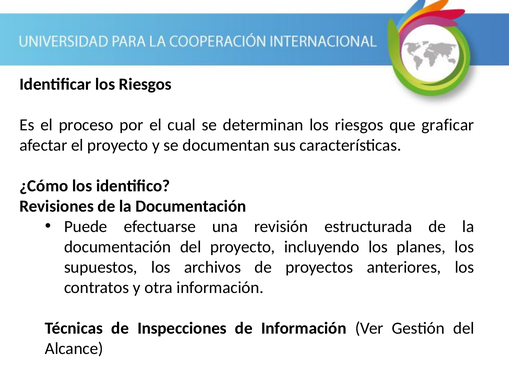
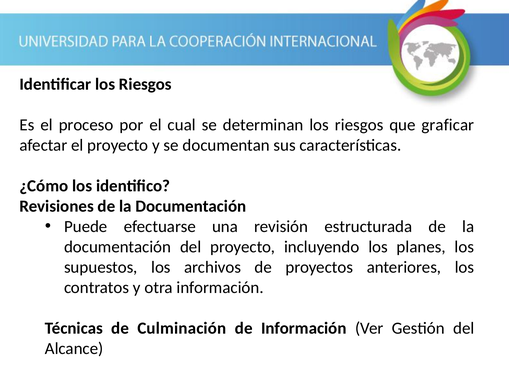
Inspecciones: Inspecciones -> Culminación
